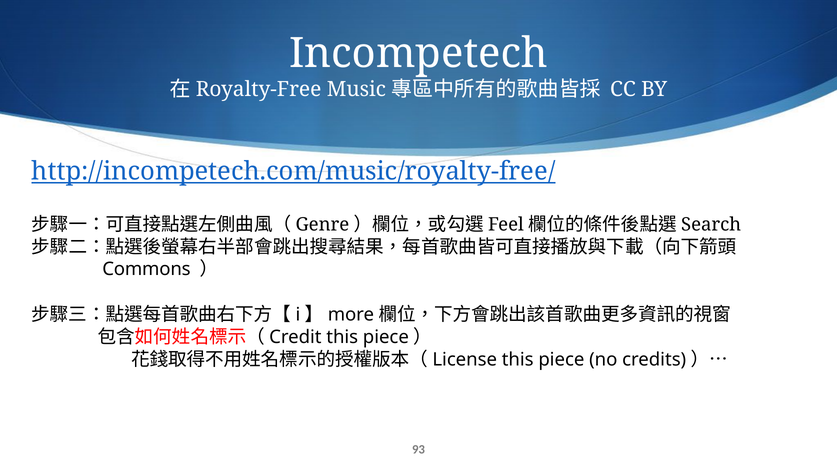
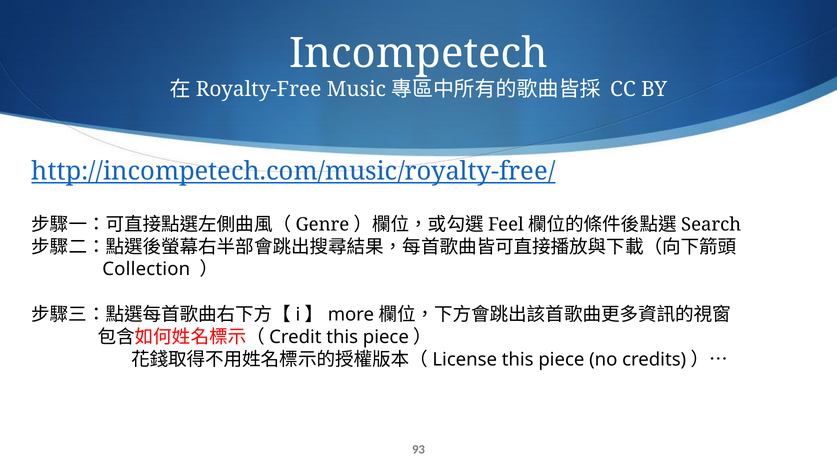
Commons: Commons -> Collection
